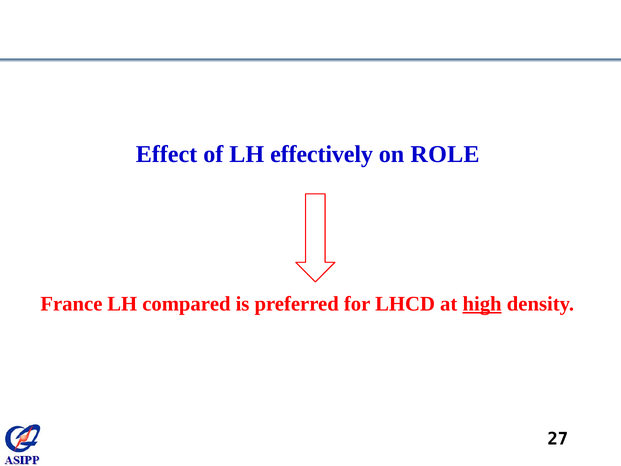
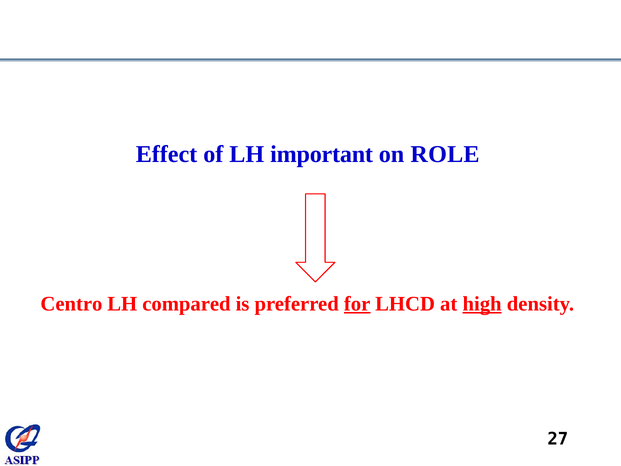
effectively: effectively -> important
France: France -> Centro
for underline: none -> present
